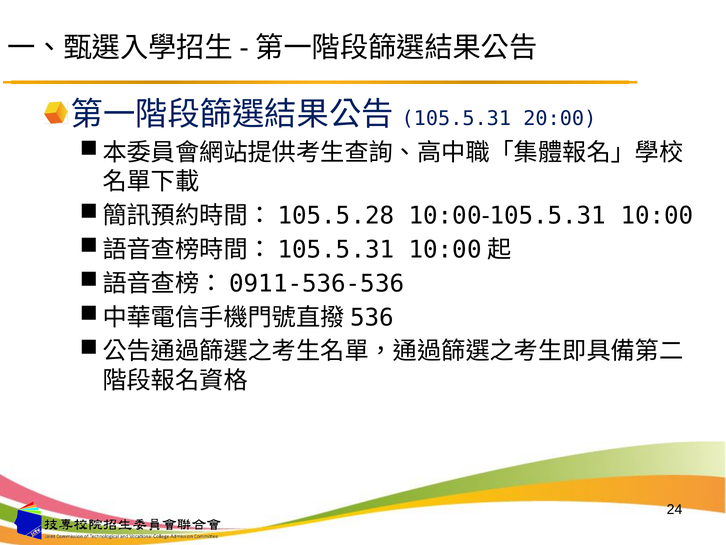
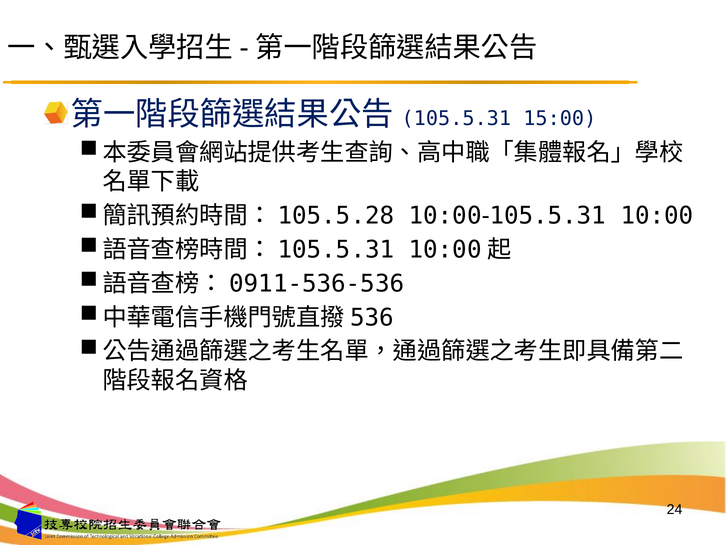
20:00: 20:00 -> 15:00
